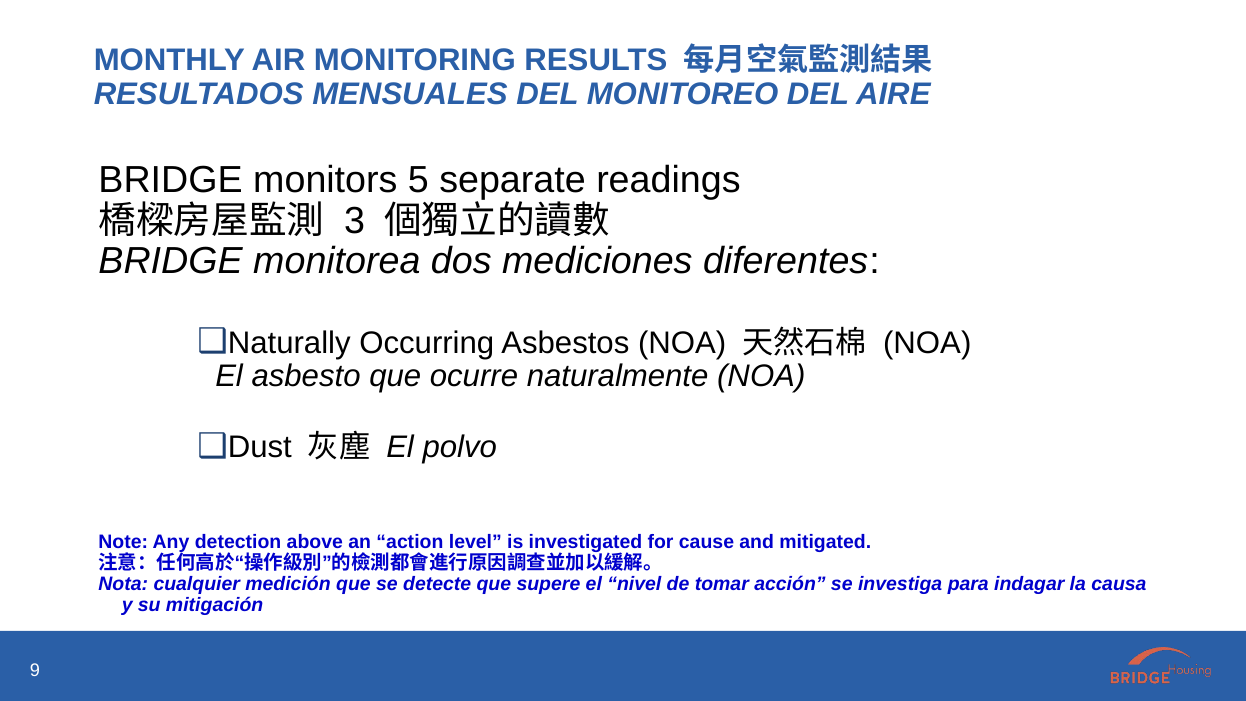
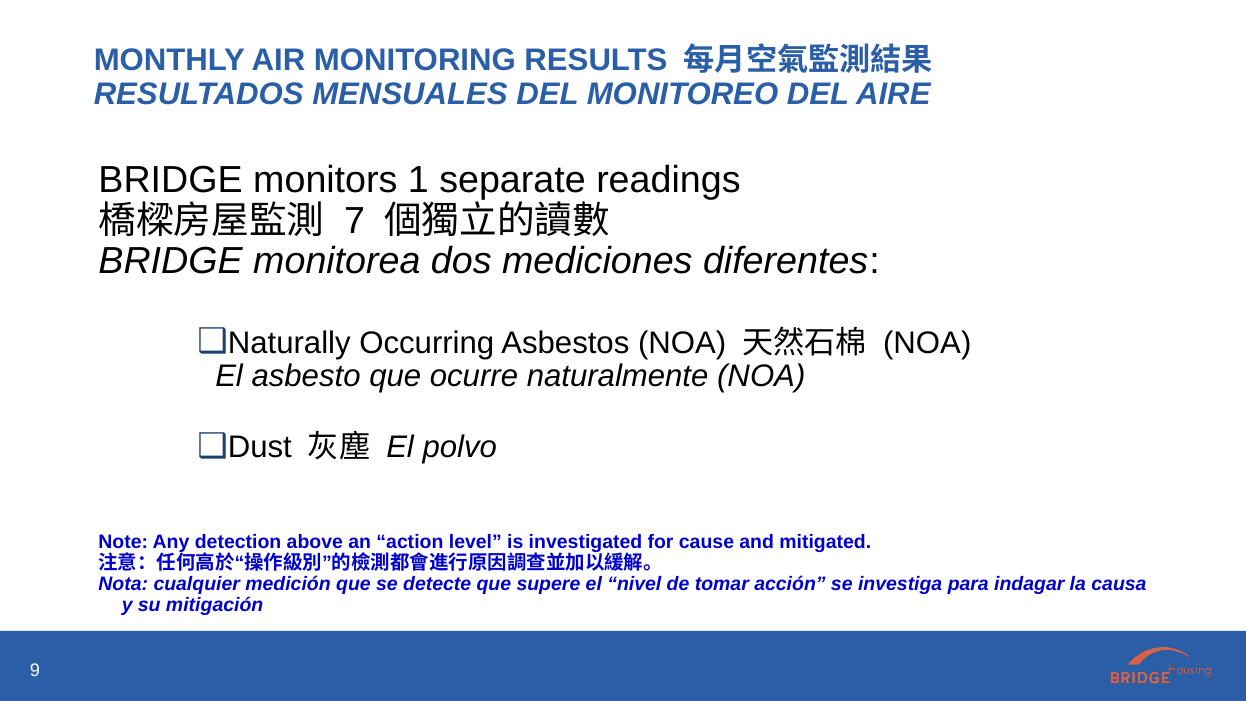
5: 5 -> 1
3: 3 -> 7
